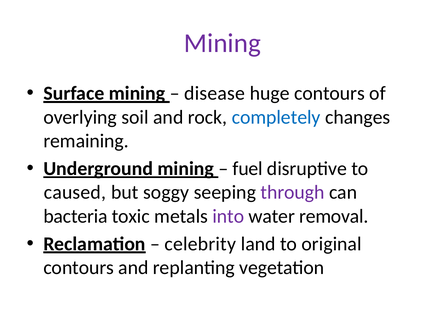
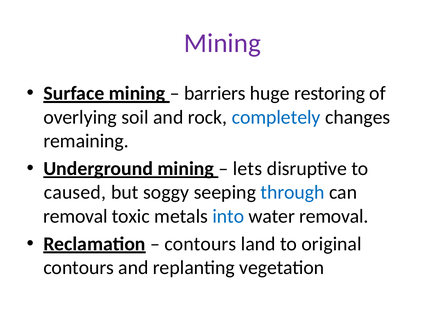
disease: disease -> barriers
huge contours: contours -> restoring
fuel: fuel -> lets
through colour: purple -> blue
bacteria at (75, 216): bacteria -> removal
into colour: purple -> blue
celebrity at (200, 244): celebrity -> contours
